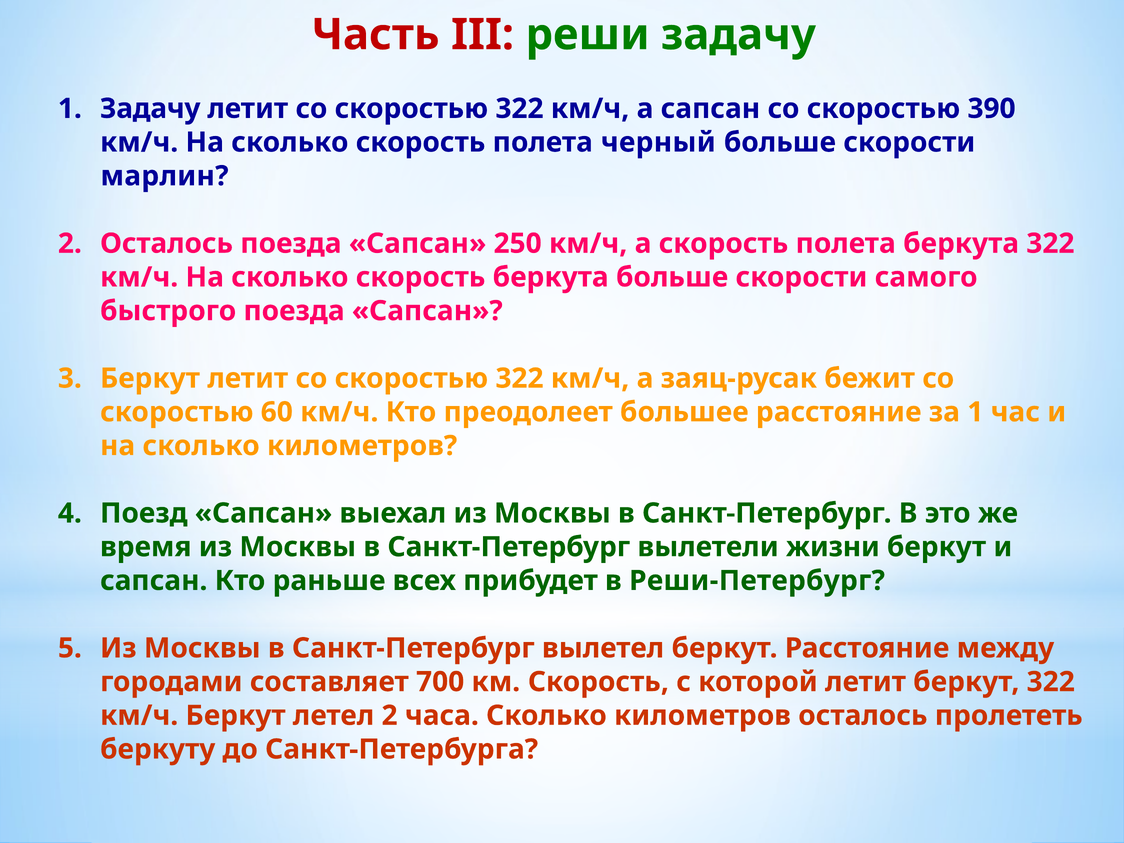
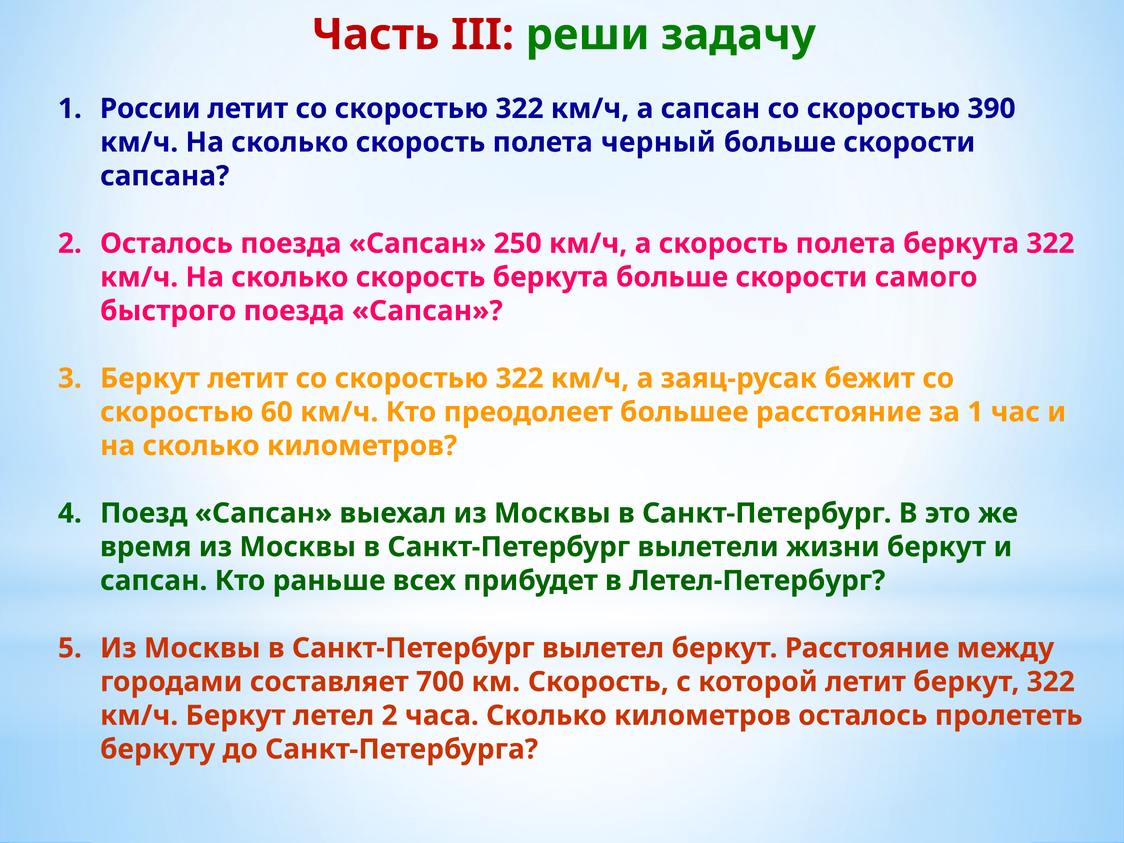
1 Задачу: Задачу -> России
марлин: марлин -> сапсана
Реши-Петербург: Реши-Петербург -> Летел-Петербург
